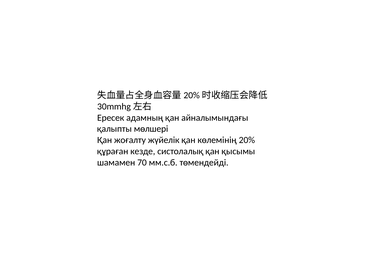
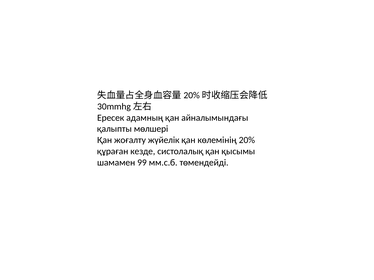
70: 70 -> 99
